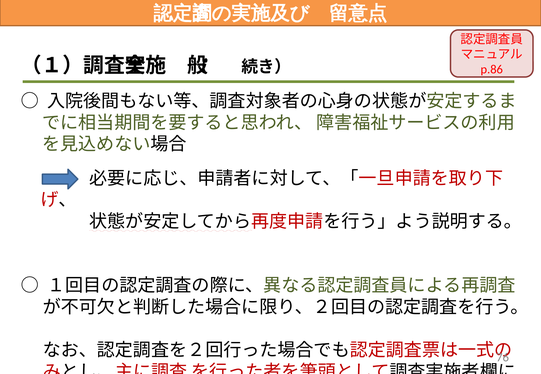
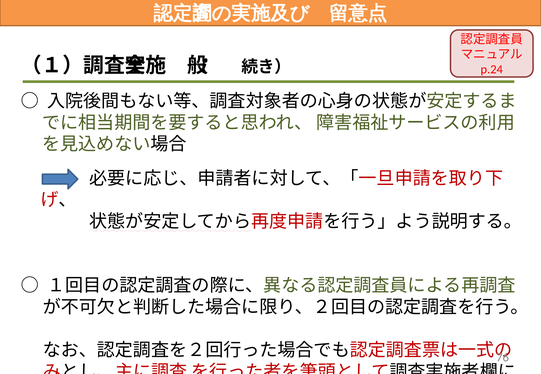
p.86: p.86 -> p.24
